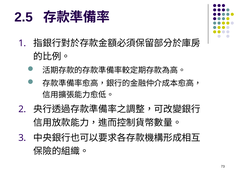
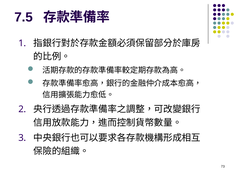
2.5: 2.5 -> 7.5
